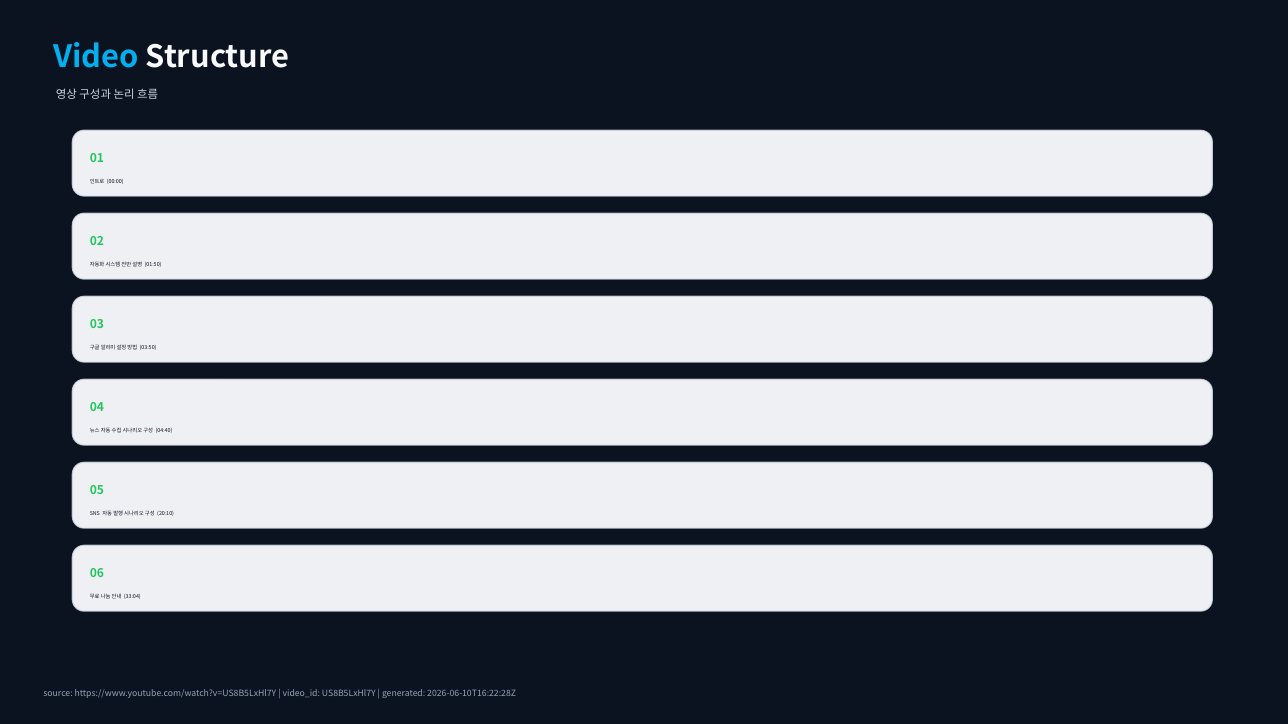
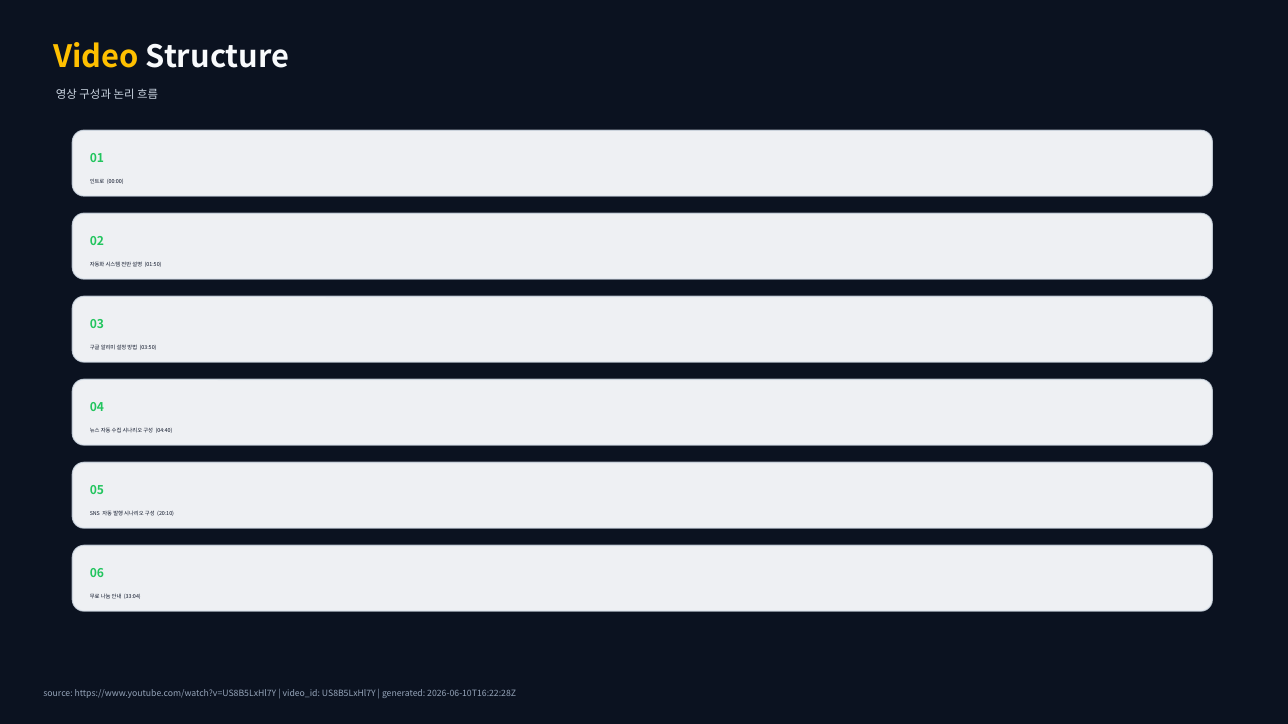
Video colour: light blue -> yellow
